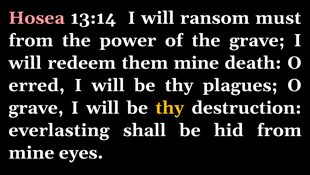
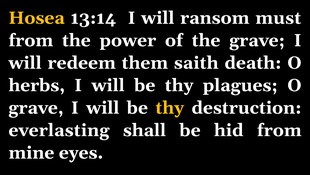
Hosea colour: pink -> yellow
them mine: mine -> saith
erred: erred -> herbs
